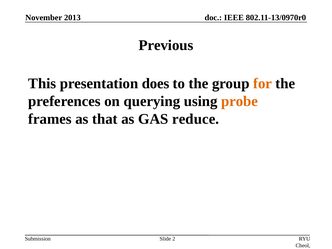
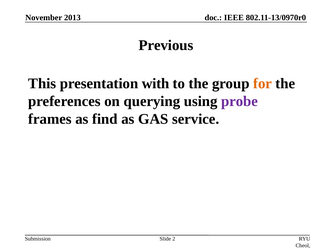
does: does -> with
probe colour: orange -> purple
that: that -> find
reduce: reduce -> service
